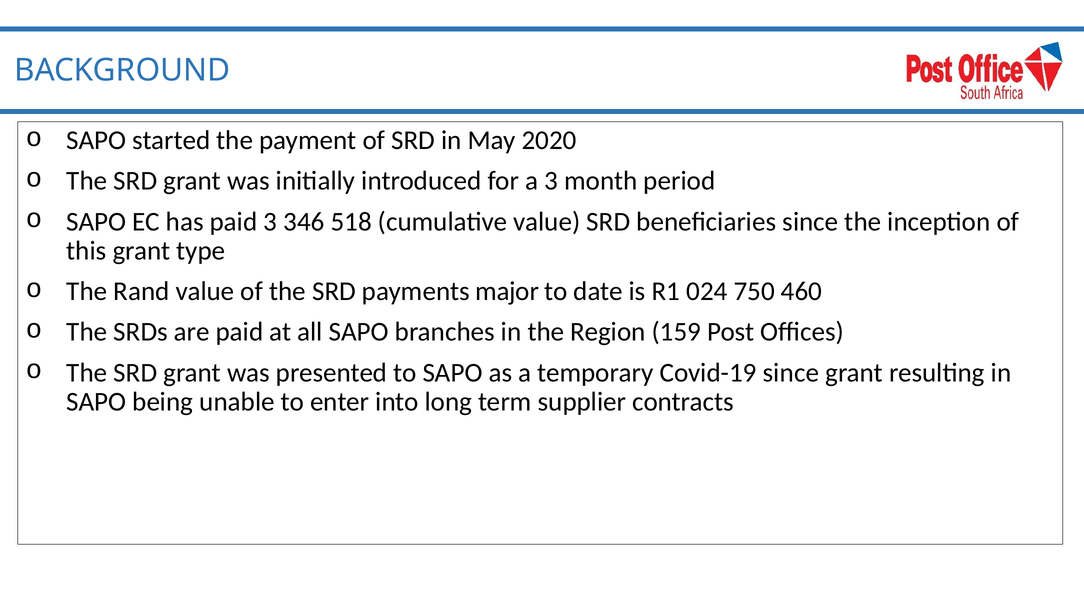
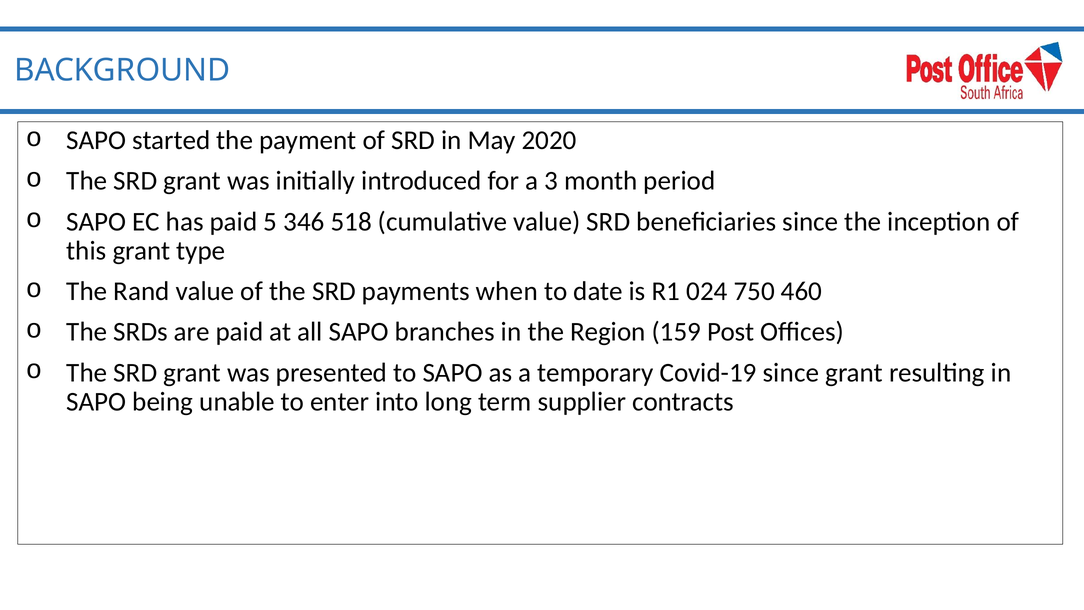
paid 3: 3 -> 5
major: major -> when
